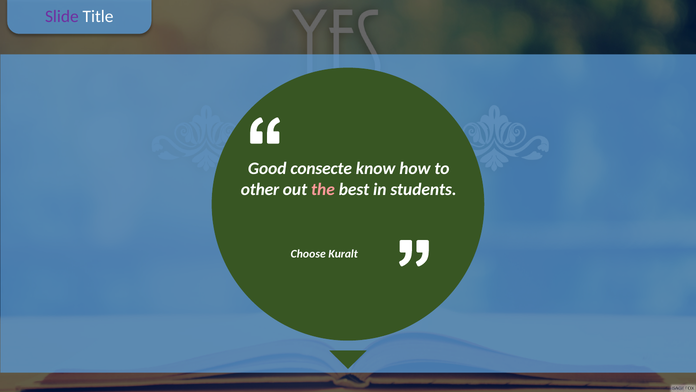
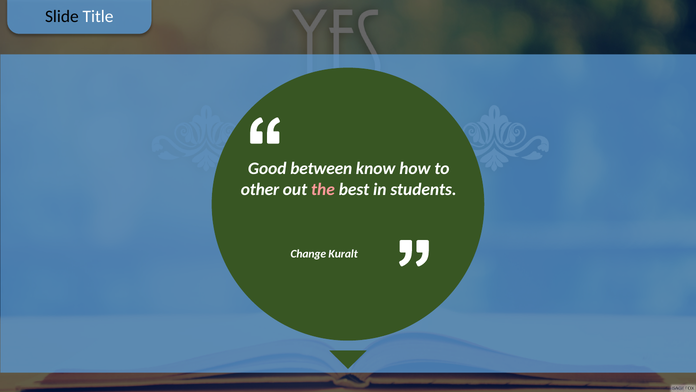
Slide colour: purple -> black
consecte: consecte -> between
Choose: Choose -> Change
